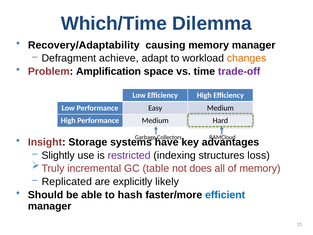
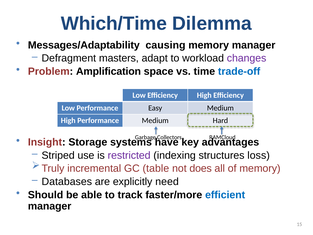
Recovery/Adaptability: Recovery/Adaptability -> Messages/Adaptability
achieve: achieve -> masters
changes colour: orange -> purple
trade-off colour: purple -> blue
Slightly: Slightly -> Striped
Replicated: Replicated -> Databases
likely: likely -> need
hash: hash -> track
